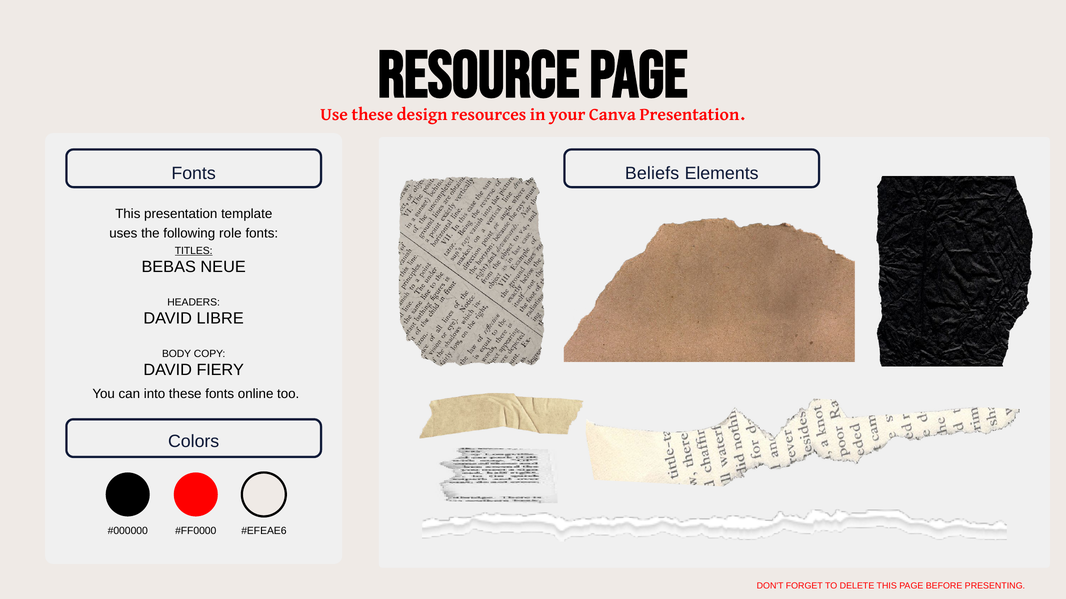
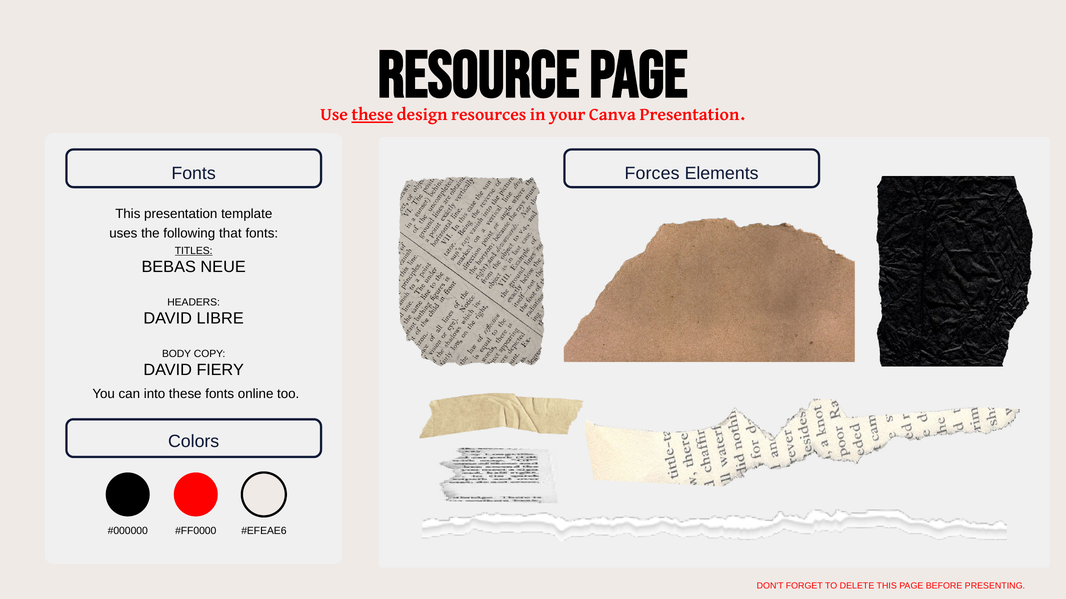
these at (372, 115) underline: none -> present
Beliefs: Beliefs -> Forces
role: role -> that
